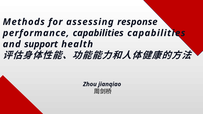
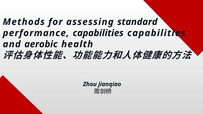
response: response -> standard
support: support -> aerobic
